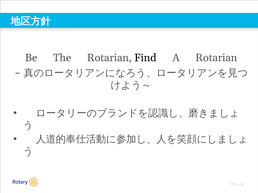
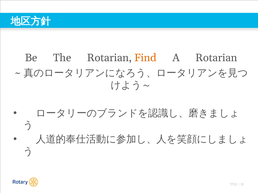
Find colour: black -> orange
